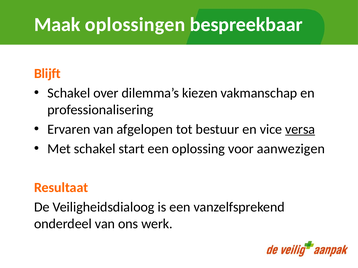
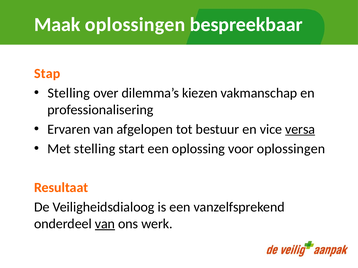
Blijft: Blijft -> Stap
Schakel at (69, 93): Schakel -> Stelling
Met schakel: schakel -> stelling
voor aanwezigen: aanwezigen -> oplossingen
van at (105, 224) underline: none -> present
